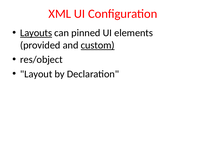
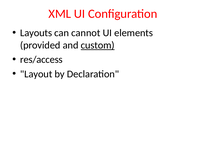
Layouts underline: present -> none
pinned: pinned -> cannot
res/object: res/object -> res/access
